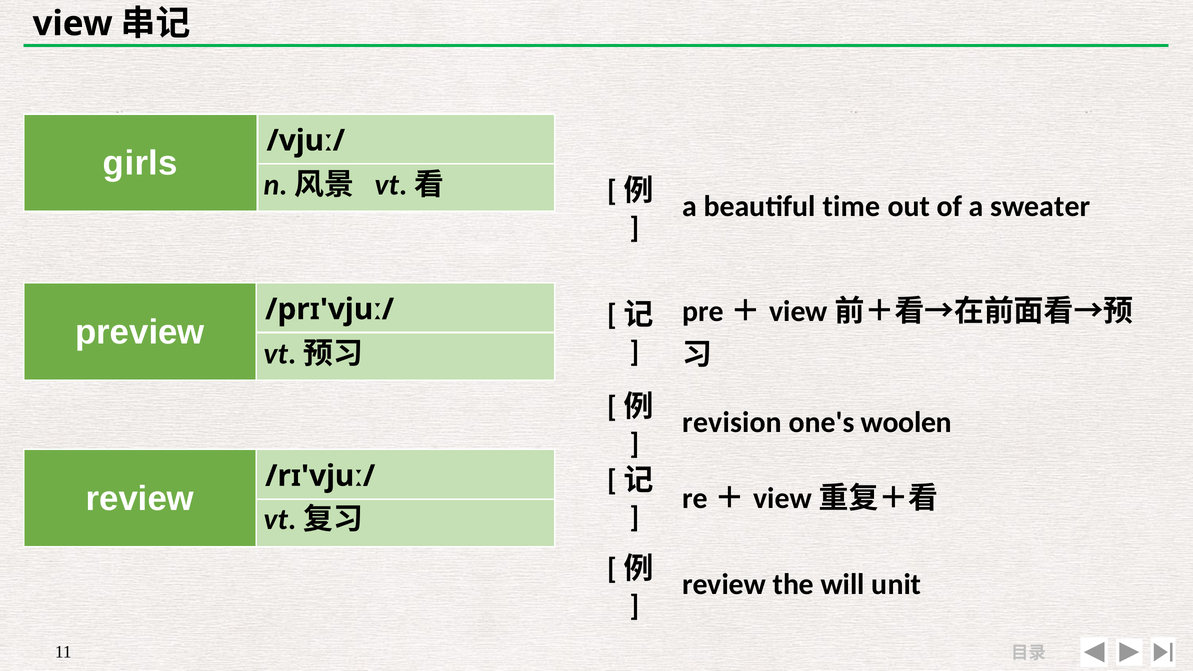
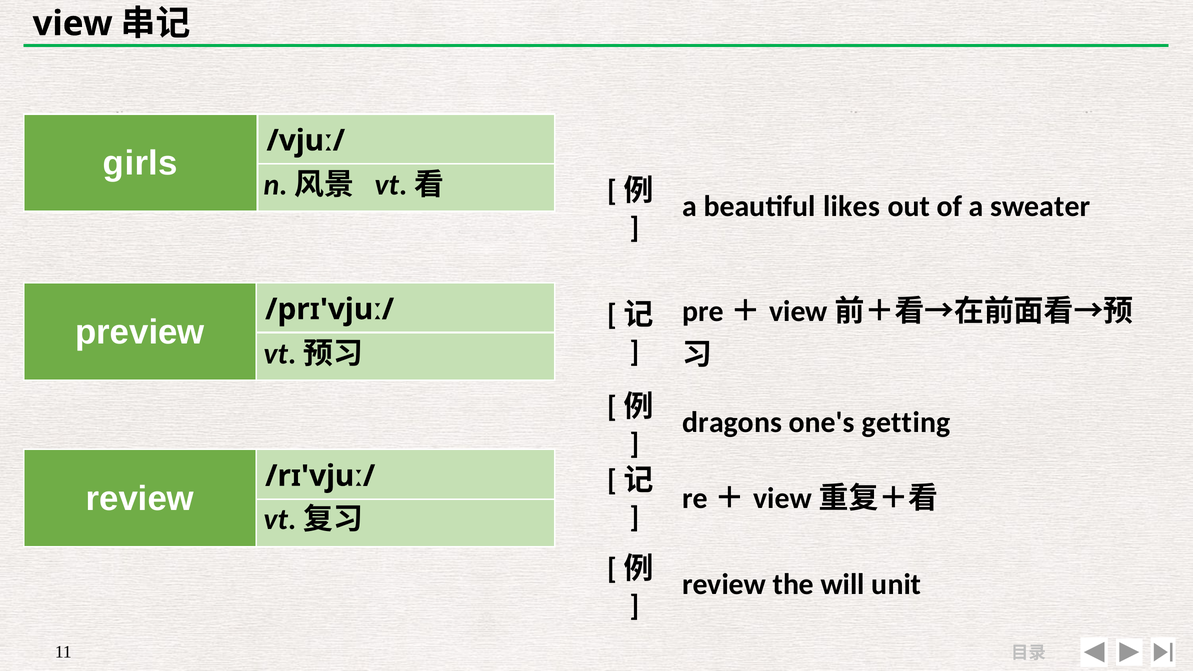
time: time -> likes
revision: revision -> dragons
woolen: woolen -> getting
